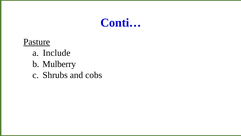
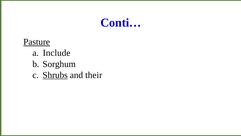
Mulberry: Mulberry -> Sorghum
Shrubs underline: none -> present
cobs: cobs -> their
